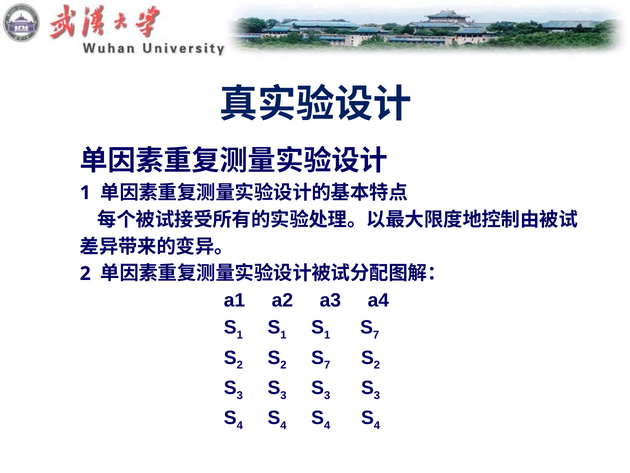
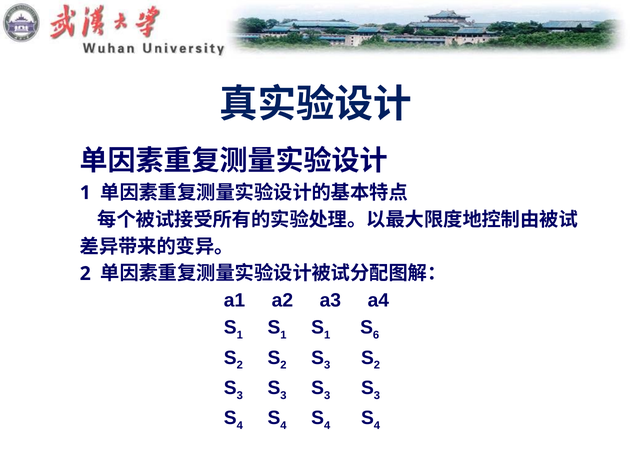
7 at (376, 335): 7 -> 6
7 at (327, 365): 7 -> 3
